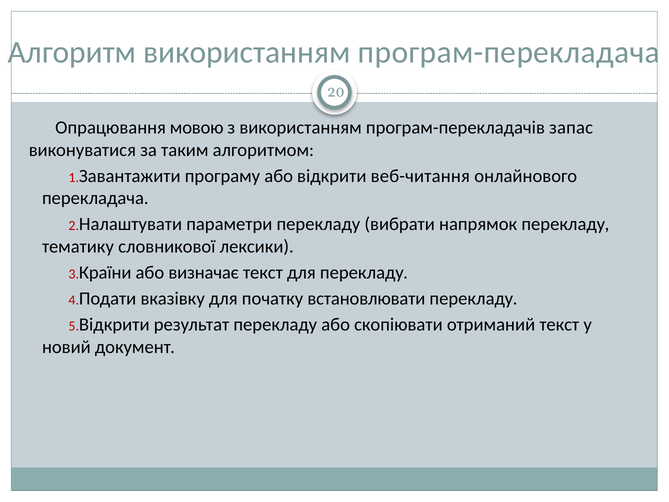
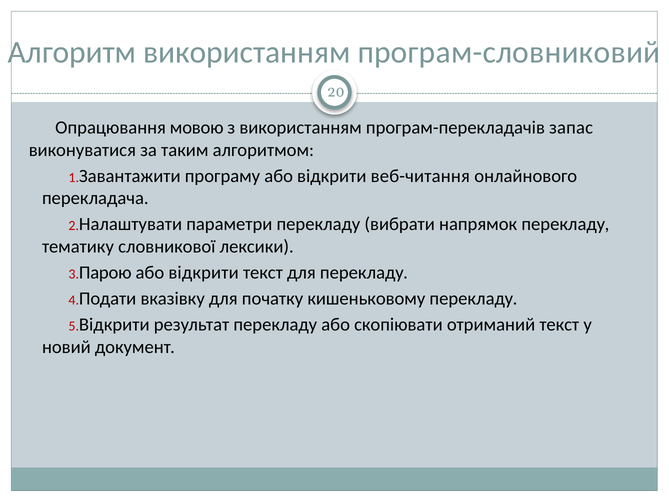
програм-перекладача: програм-перекладача -> програм-словниковий
Країни: Країни -> Парою
визначає at (204, 273): визначає -> відкрити
встановлювати: встановлювати -> кишеньковому
